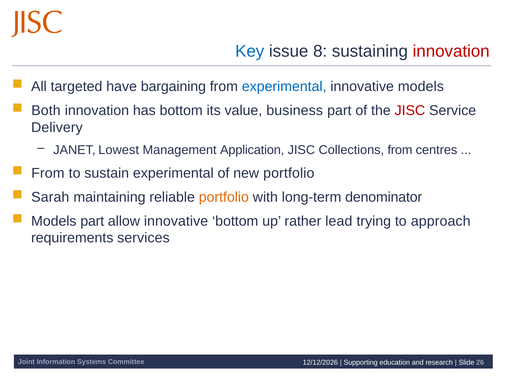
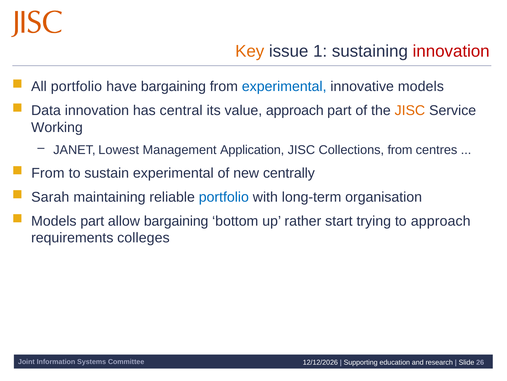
Key colour: blue -> orange
8: 8 -> 1
All targeted: targeted -> portfolio
Both: Both -> Data
has bottom: bottom -> central
value business: business -> approach
JISC at (410, 110) colour: red -> orange
Delivery: Delivery -> Working
new portfolio: portfolio -> centrally
portfolio at (224, 197) colour: orange -> blue
denominator: denominator -> organisation
allow innovative: innovative -> bargaining
lead: lead -> start
services: services -> colleges
